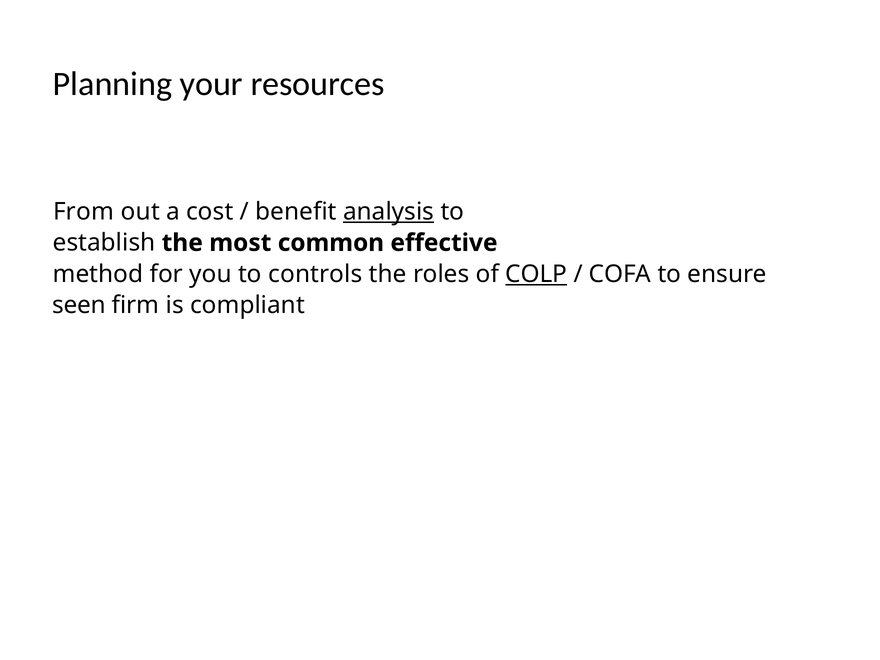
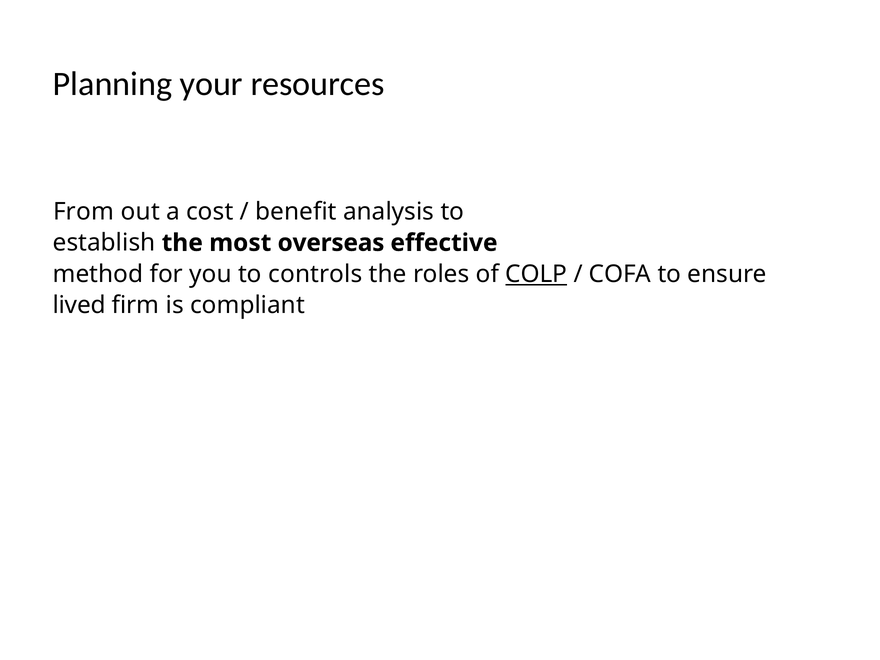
analysis underline: present -> none
common: common -> overseas
seen: seen -> lived
